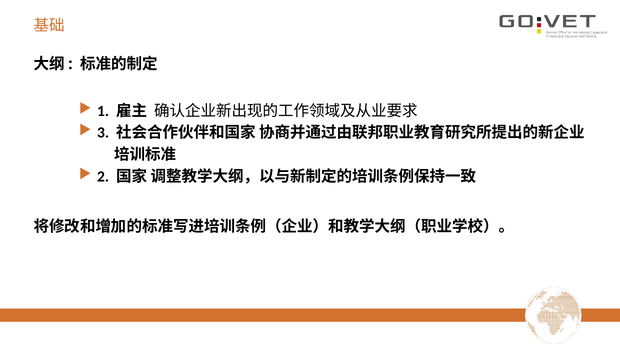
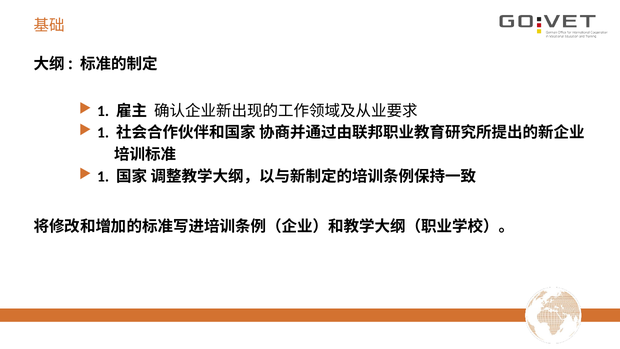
3 at (103, 133): 3 -> 1
2 at (103, 176): 2 -> 1
